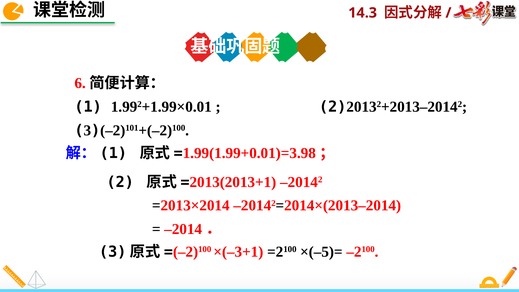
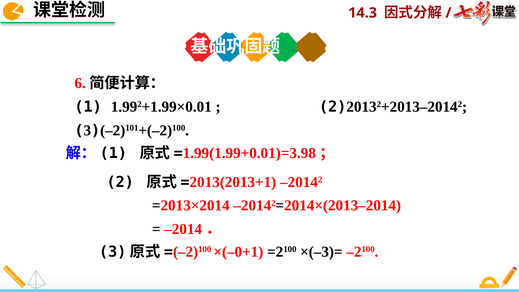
×(–3+1: ×(–3+1 -> ×(–0+1
×(–5)=: ×(–5)= -> ×(–3)=
